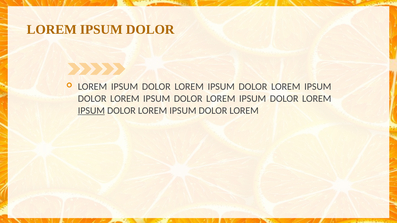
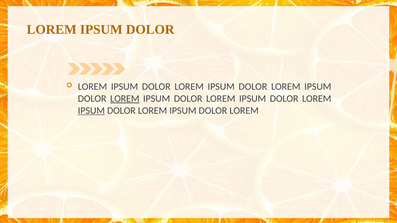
LOREM at (125, 99) underline: none -> present
